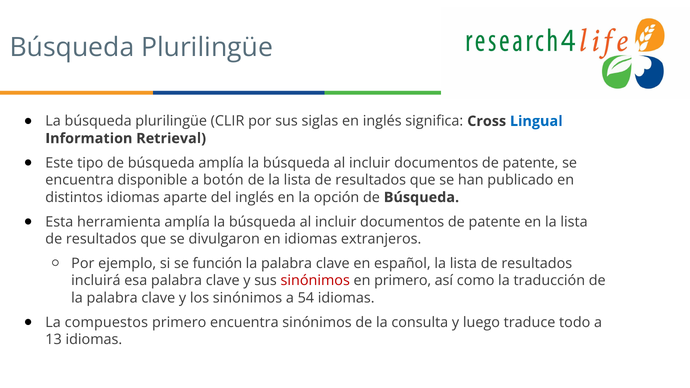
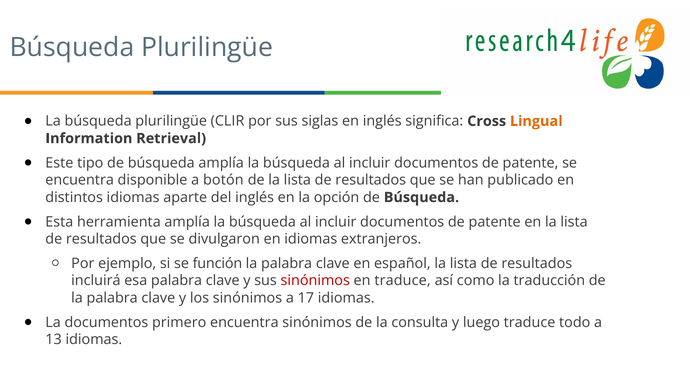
Lingual colour: blue -> orange
en primero: primero -> traduce
54: 54 -> 17
La compuestos: compuestos -> documentos
